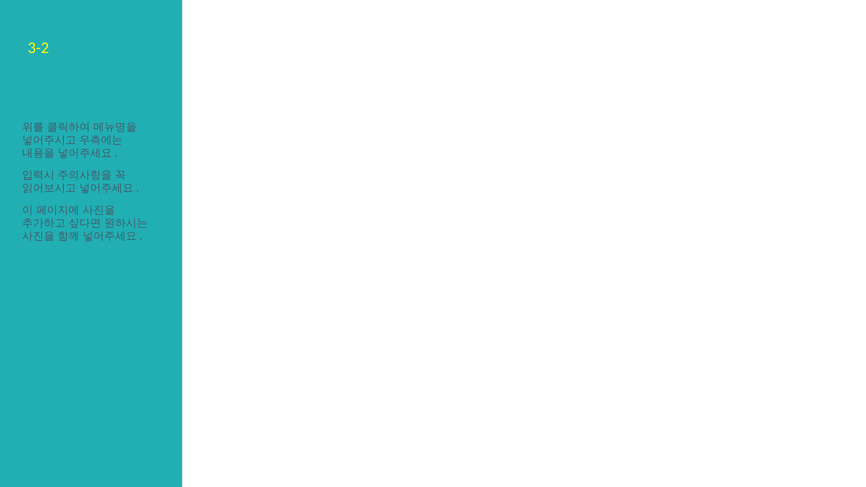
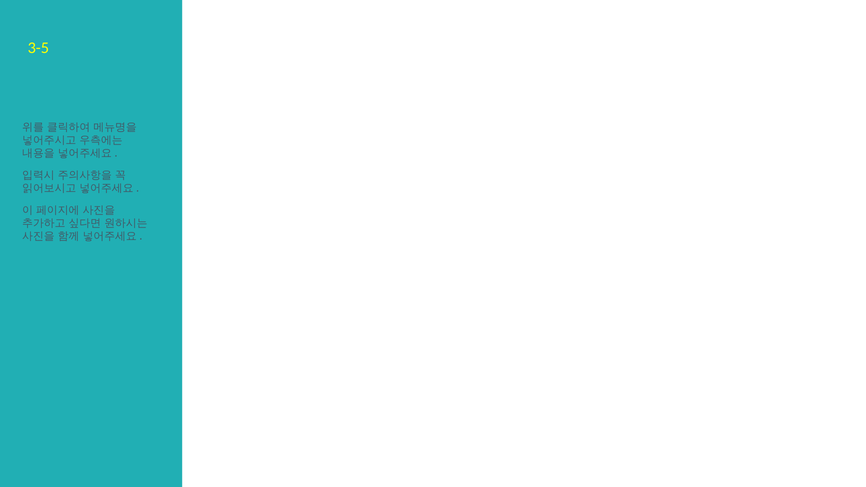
3-2: 3-2 -> 3-5
